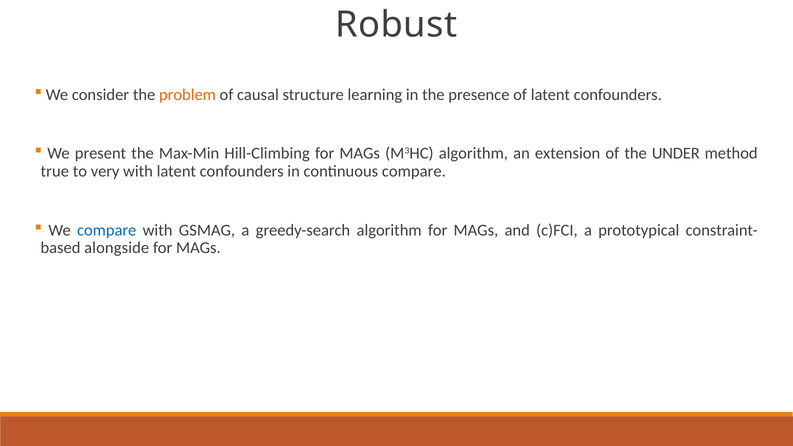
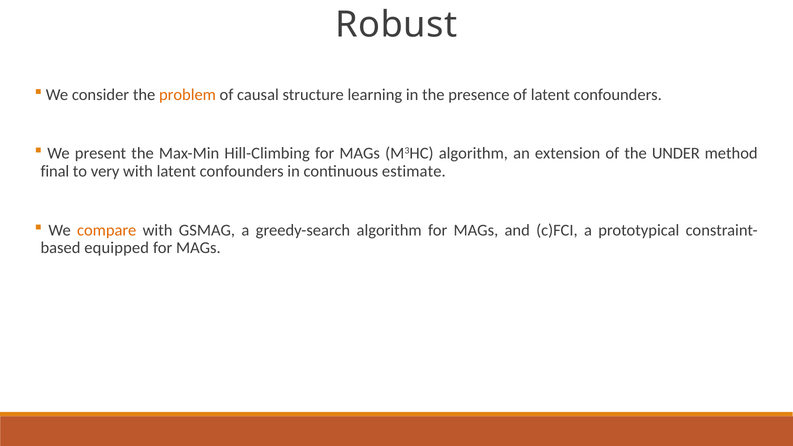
true: true -> final
continuous compare: compare -> estimate
compare at (107, 230) colour: blue -> orange
alongside: alongside -> equipped
